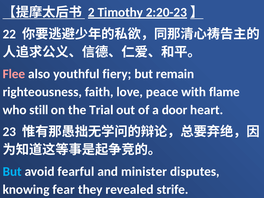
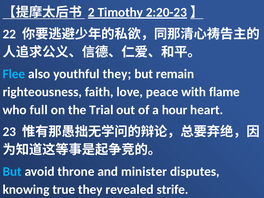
Flee colour: pink -> light blue
youthful fiery: fiery -> they
still: still -> full
door: door -> hour
fearful: fearful -> throne
fear: fear -> true
